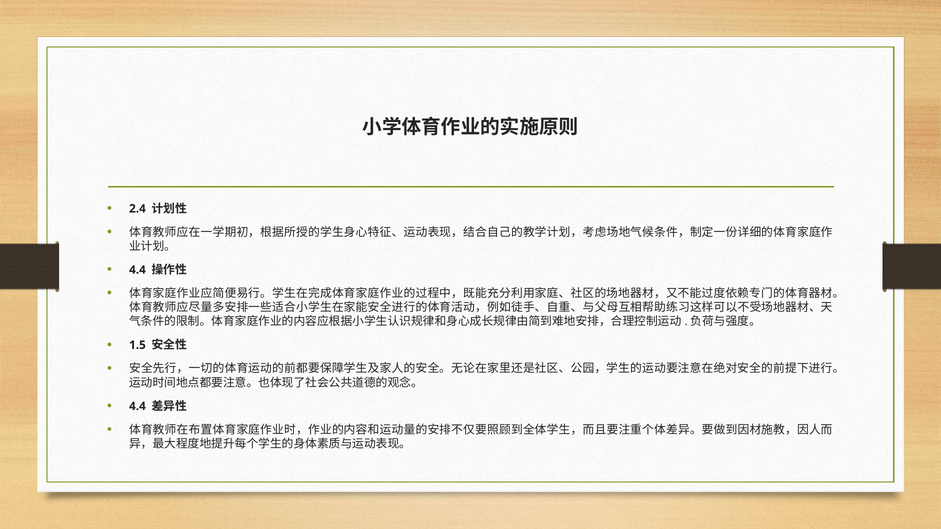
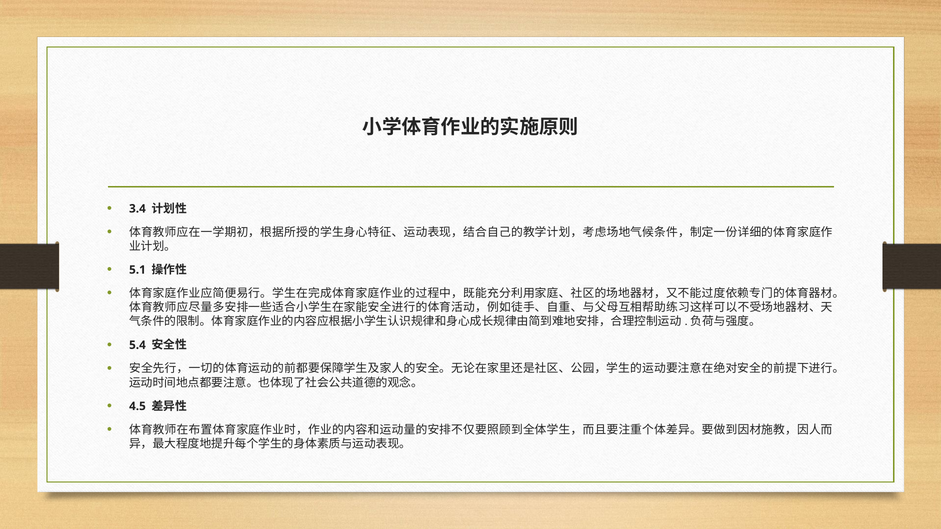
2.4: 2.4 -> 3.4
4.4 at (137, 270): 4.4 -> 5.1
1.5: 1.5 -> 5.4
4.4 at (137, 406): 4.4 -> 4.5
